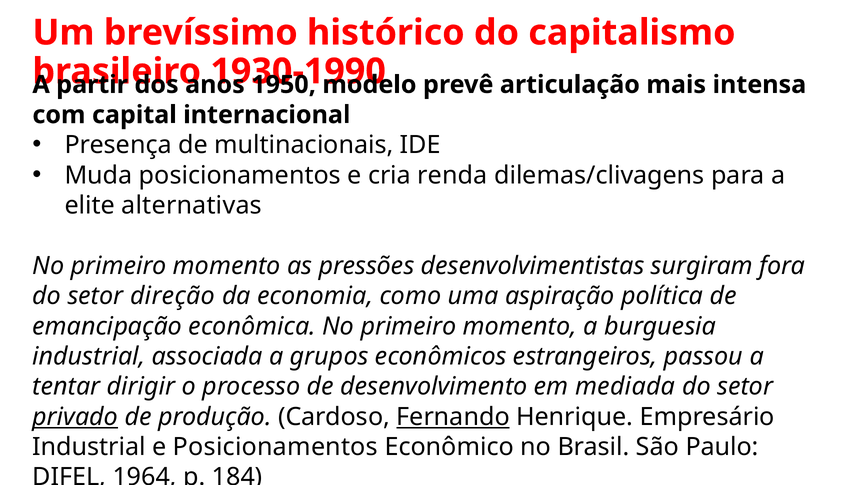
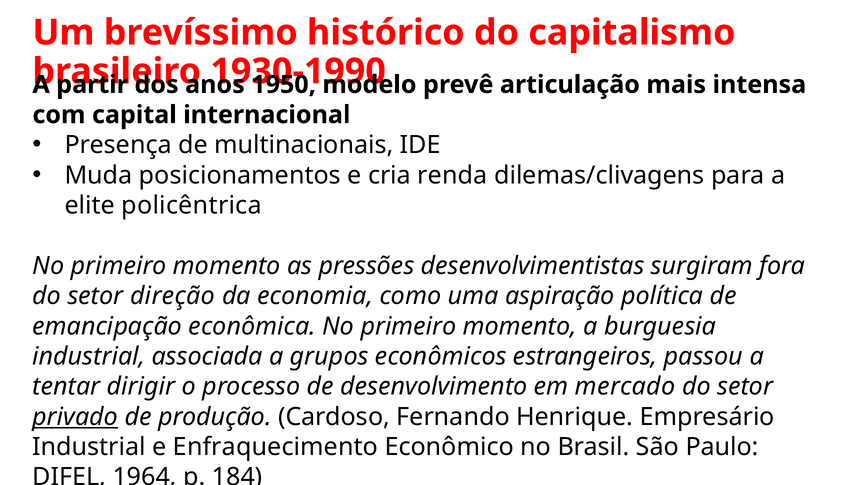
alternativas: alternativas -> policêntrica
mediada: mediada -> mercado
Fernando underline: present -> none
Industrial e Posicionamentos: Posicionamentos -> Enfraquecimento
